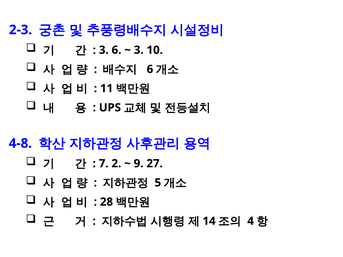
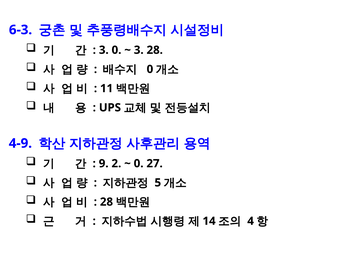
2-3: 2-3 -> 6-3
3 6: 6 -> 0
3 10: 10 -> 28
6 at (150, 69): 6 -> 0
4-8: 4-8 -> 4-9
7: 7 -> 9
9 at (139, 164): 9 -> 0
